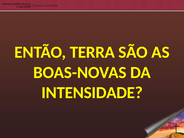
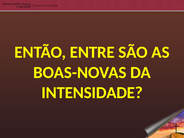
TERRA: TERRA -> ENTRE
